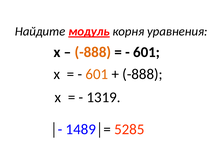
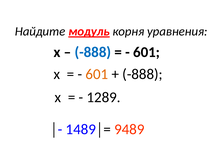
-888 at (93, 52) colour: orange -> blue
1319: 1319 -> 1289
5285: 5285 -> 9489
